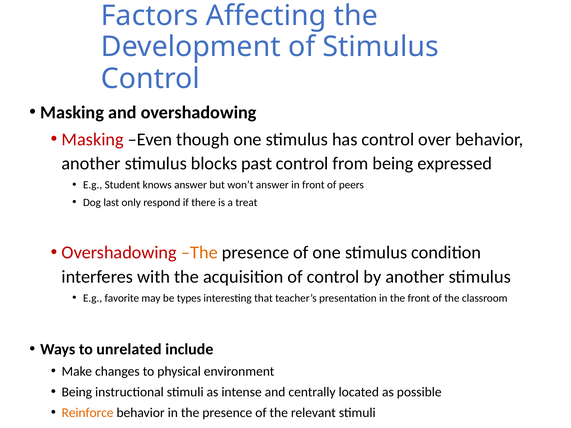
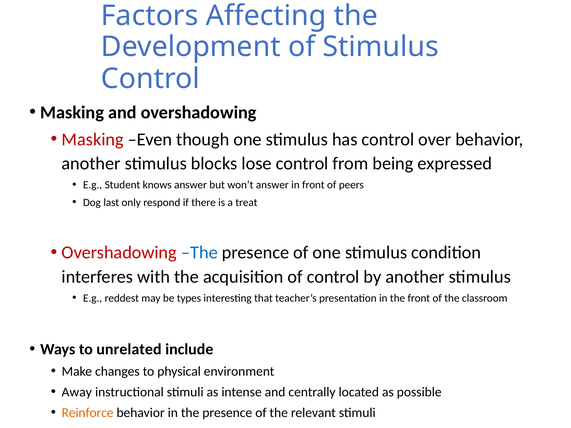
past: past -> lose
The at (199, 253) colour: orange -> blue
favorite: favorite -> reddest
Being at (77, 392): Being -> Away
